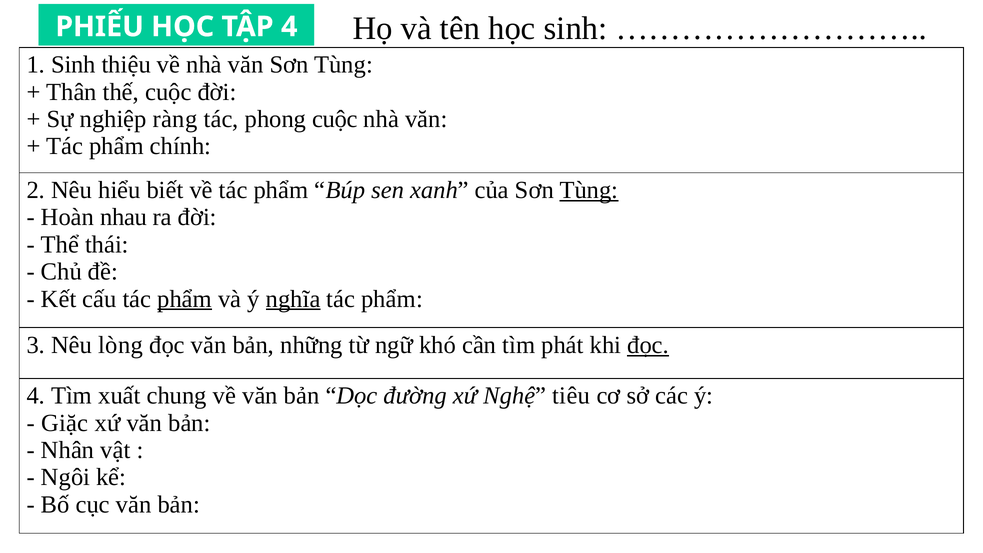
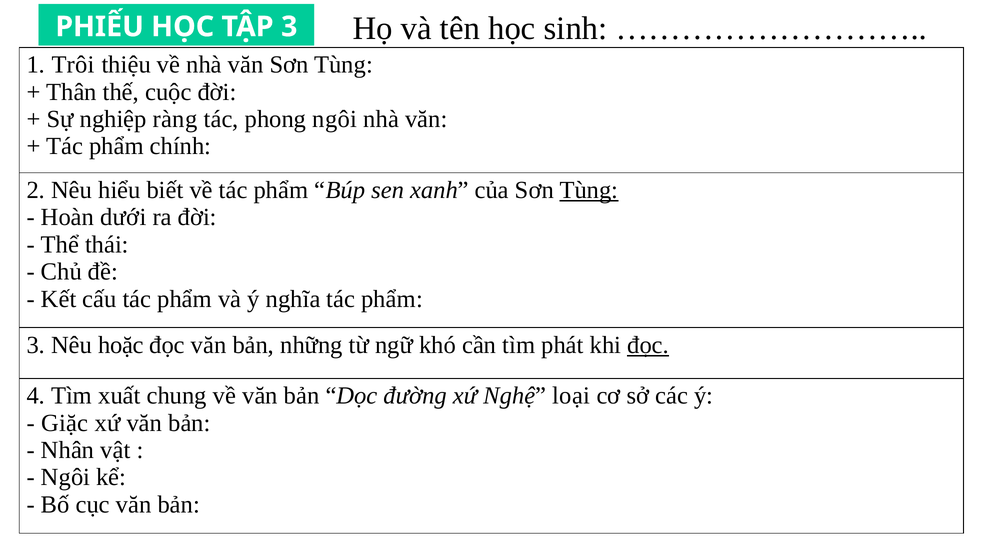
TẬP 4: 4 -> 3
1 Sinh: Sinh -> Trôi
phong cuộc: cuộc -> ngôi
nhau: nhau -> dưới
phẩm at (185, 299) underline: present -> none
nghĩa underline: present -> none
lòng: lòng -> hoặc
tiêu: tiêu -> loại
